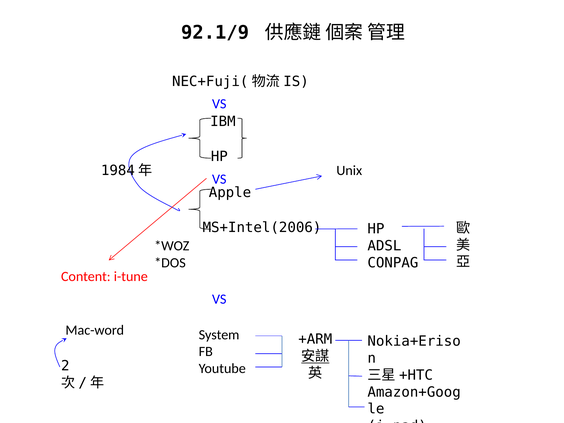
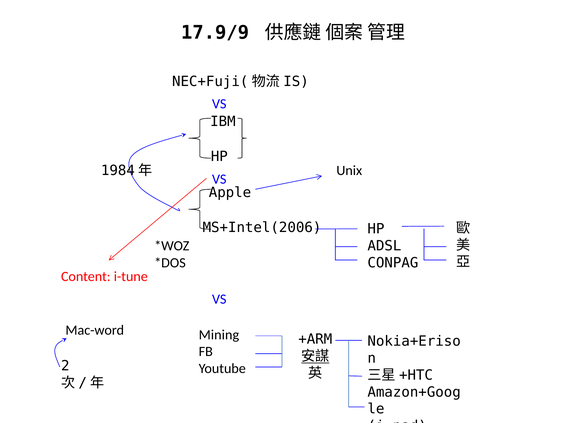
92.1/9: 92.1/9 -> 17.9/9
System: System -> Mining
